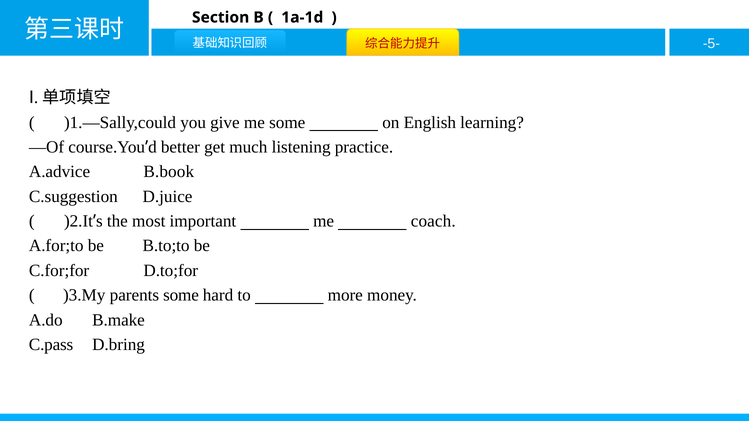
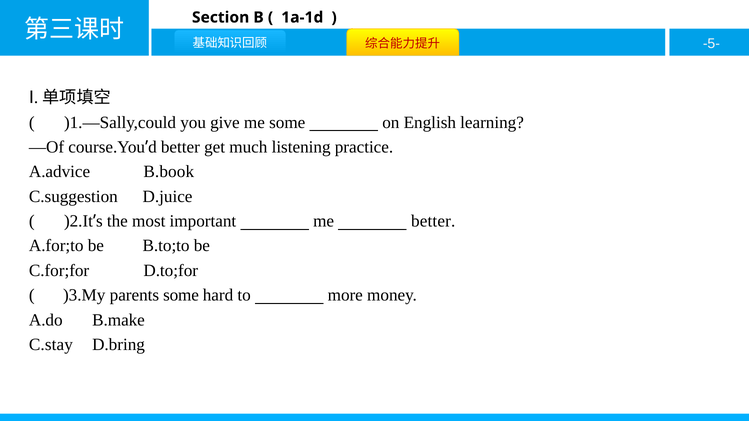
me coach: coach -> better
C.pass: C.pass -> C.stay
